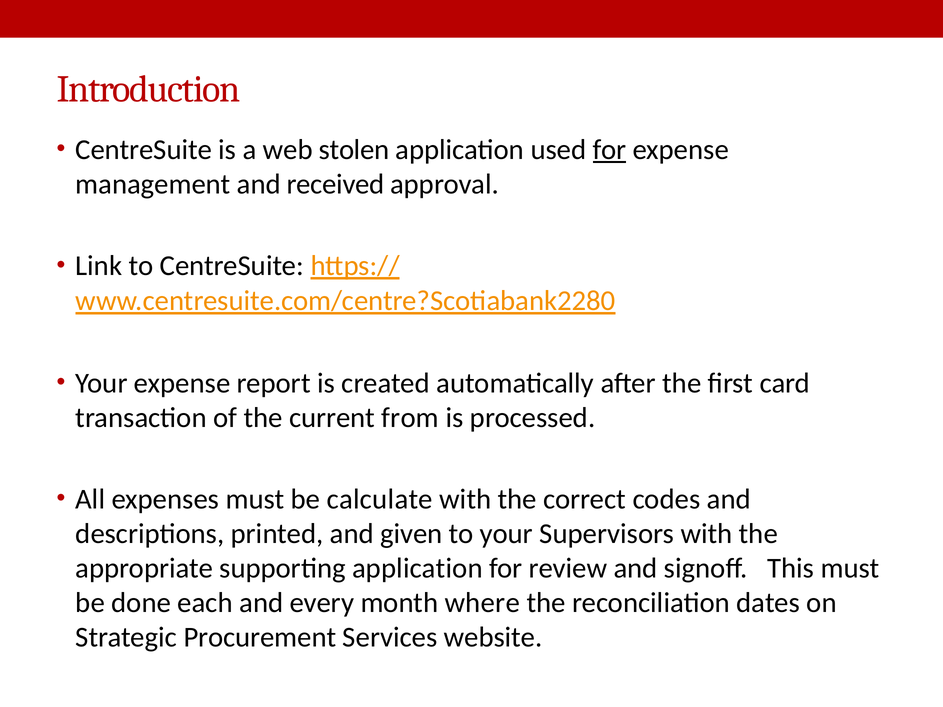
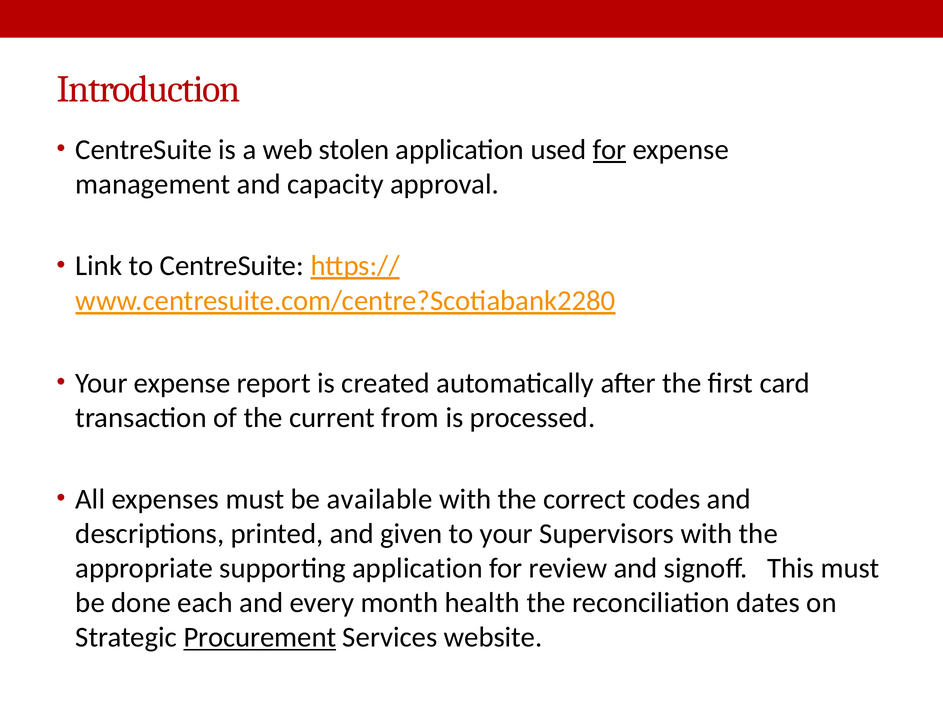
received: received -> capacity
calculate: calculate -> available
where: where -> health
Procurement underline: none -> present
